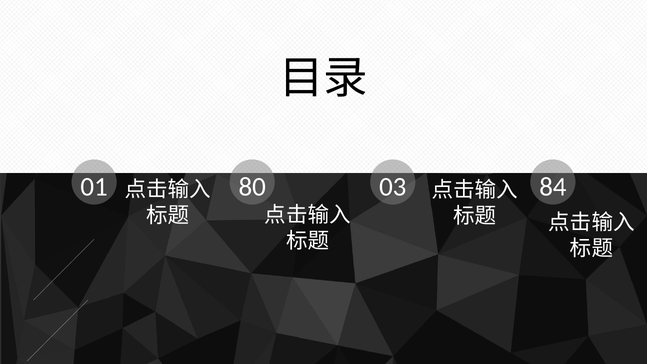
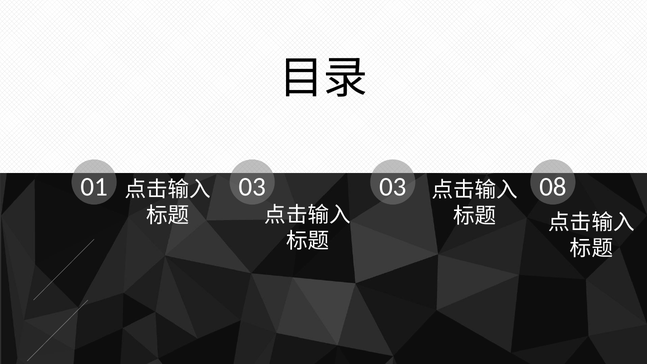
01 80: 80 -> 03
84: 84 -> 08
